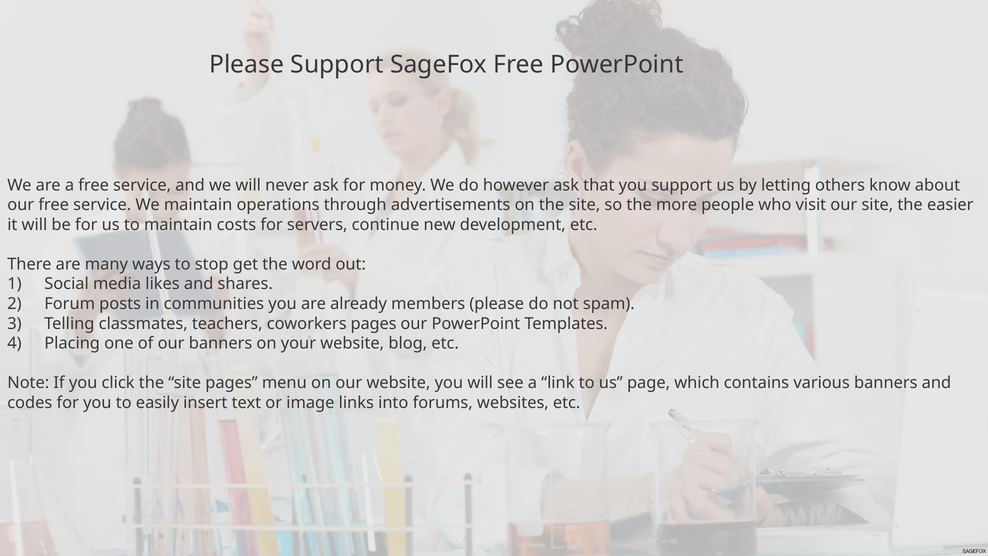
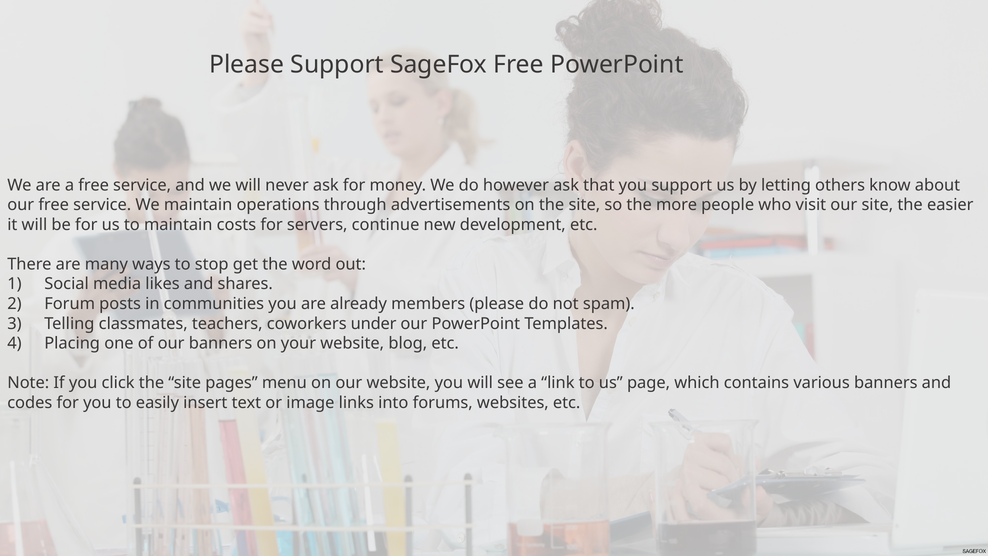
coworkers pages: pages -> under
